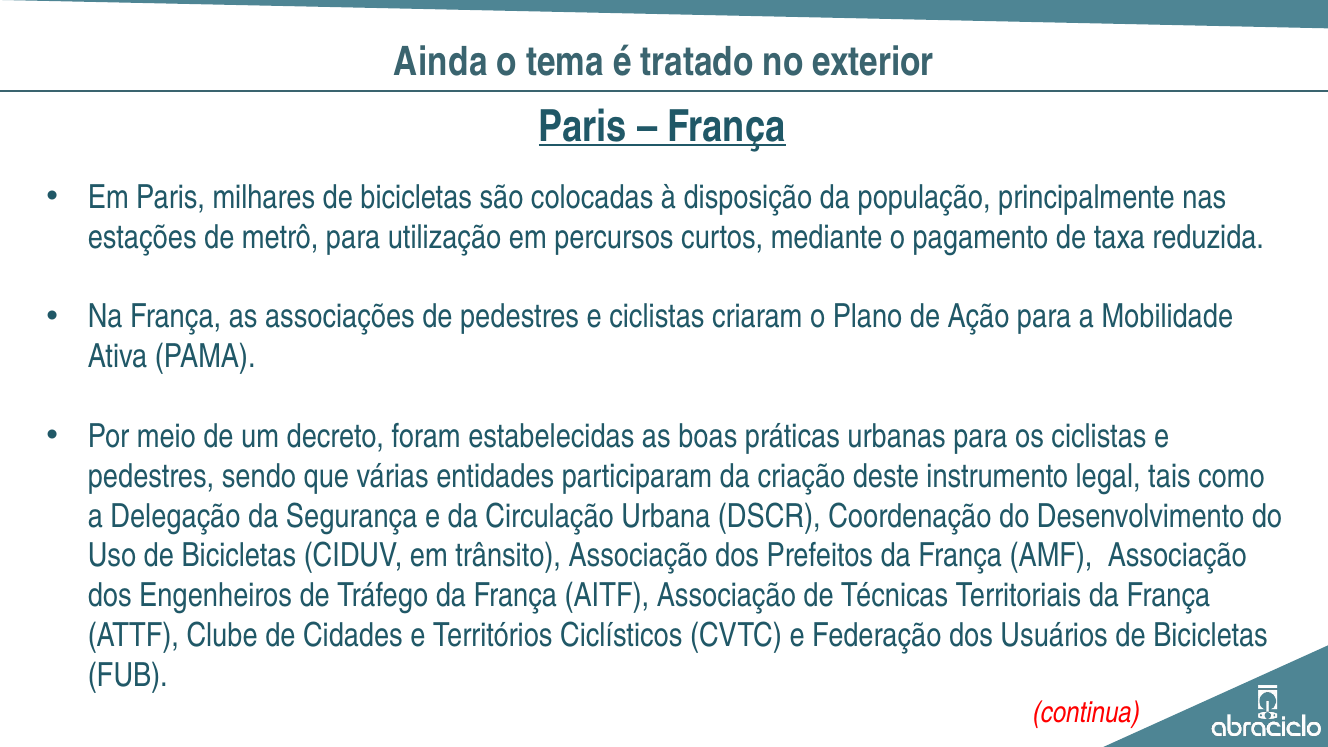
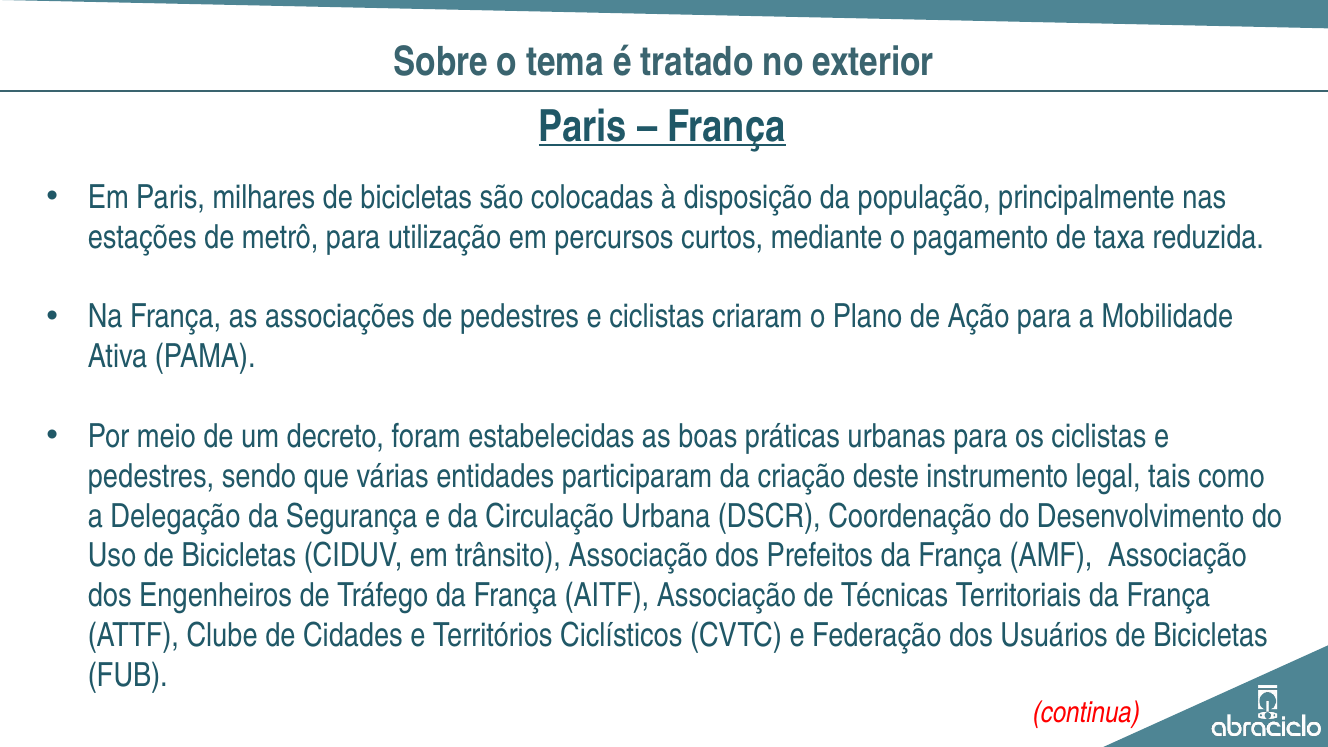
Ainda: Ainda -> Sobre
